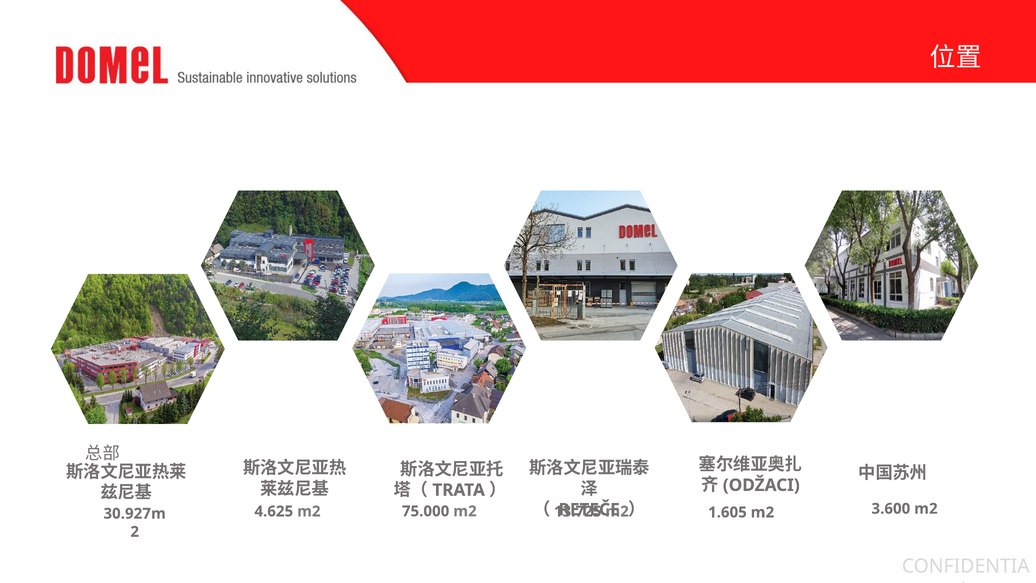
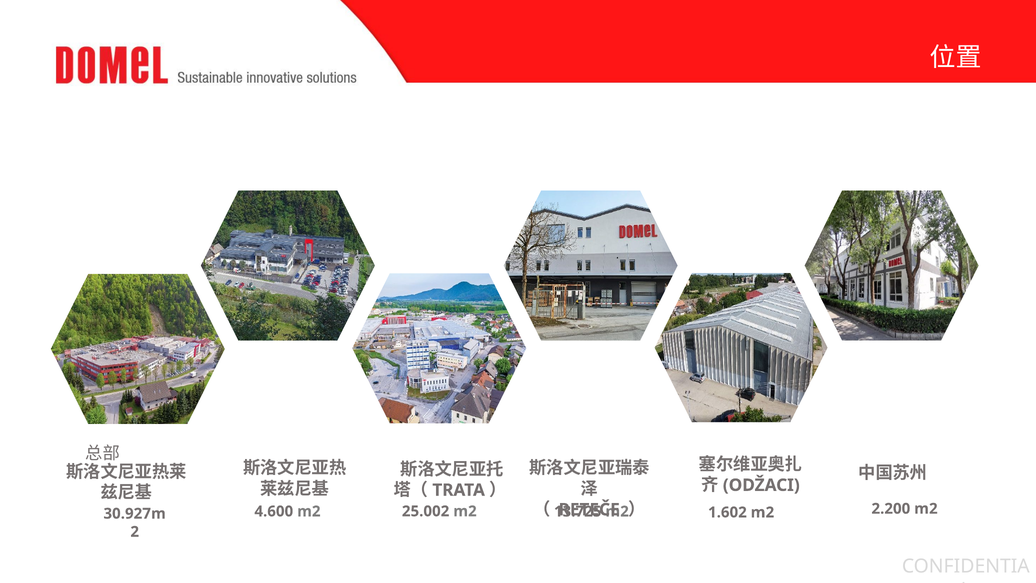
3.600: 3.600 -> 2.200
75.000: 75.000 -> 25.002
4.625: 4.625 -> 4.600
1.605: 1.605 -> 1.602
